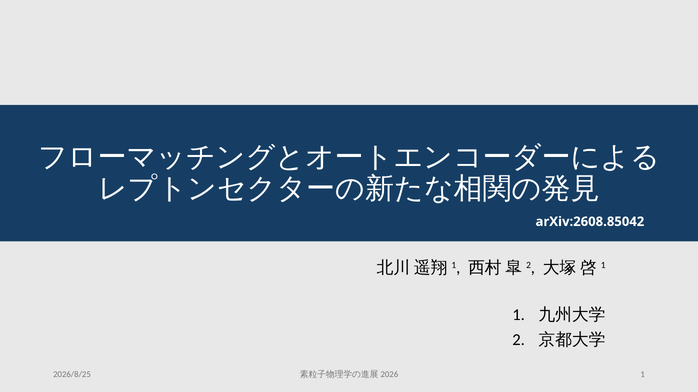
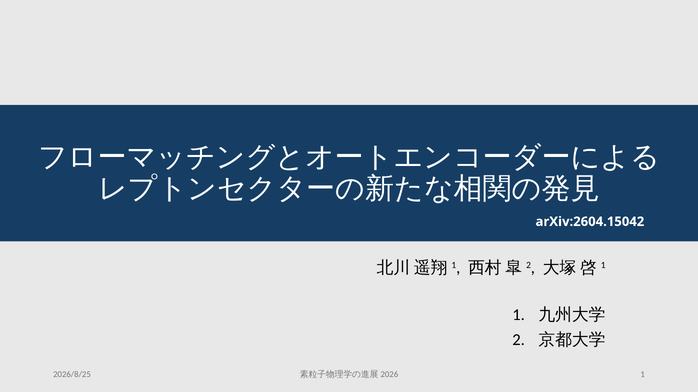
arXiv:2608.85042: arXiv:2608.85042 -> arXiv:2604.15042
